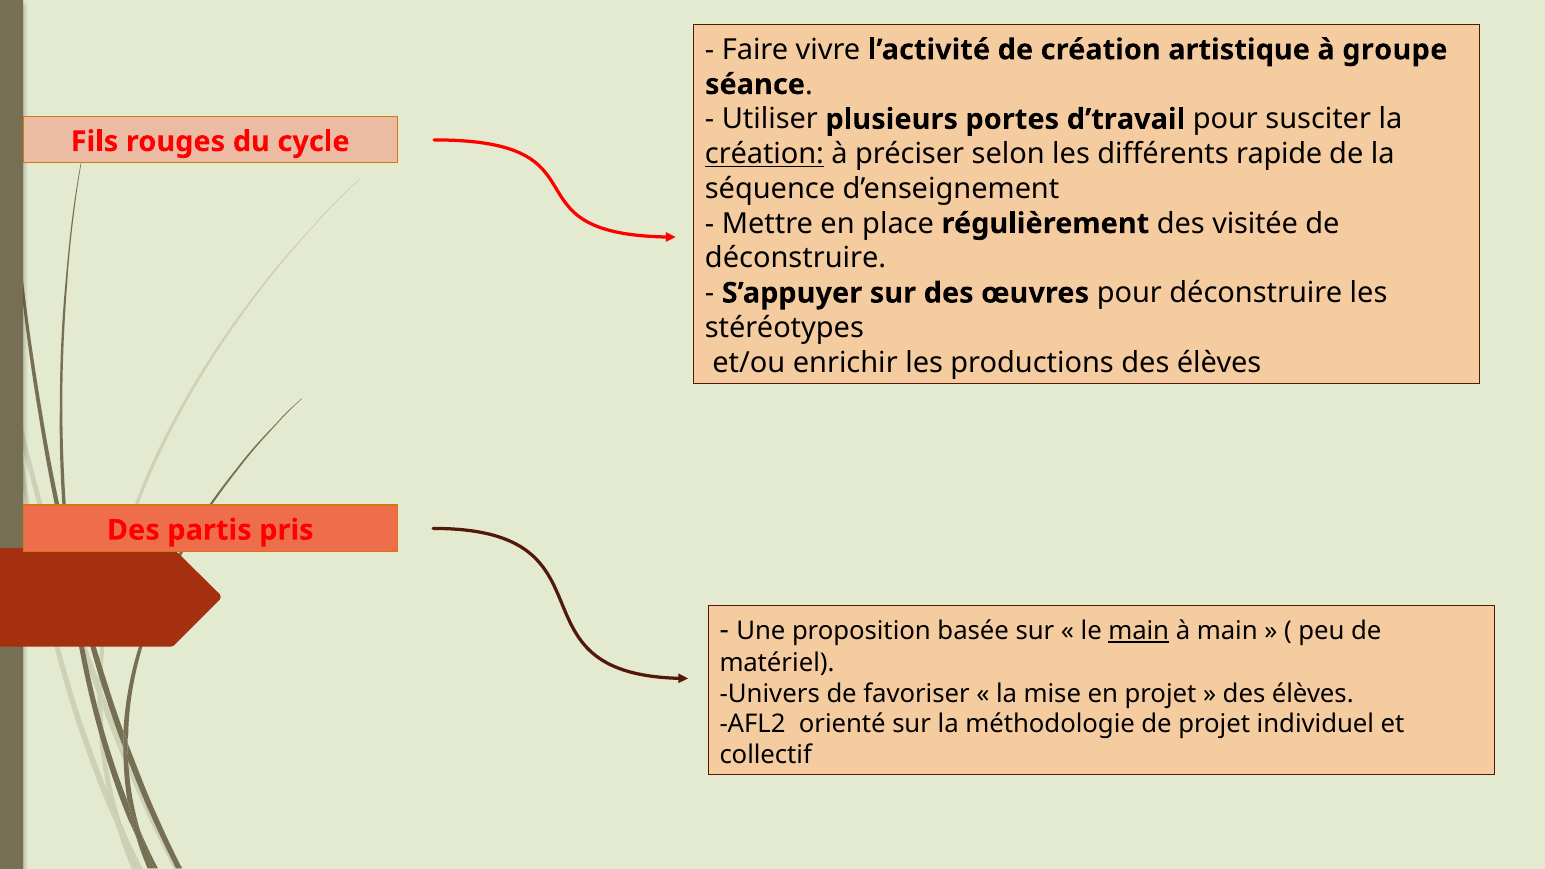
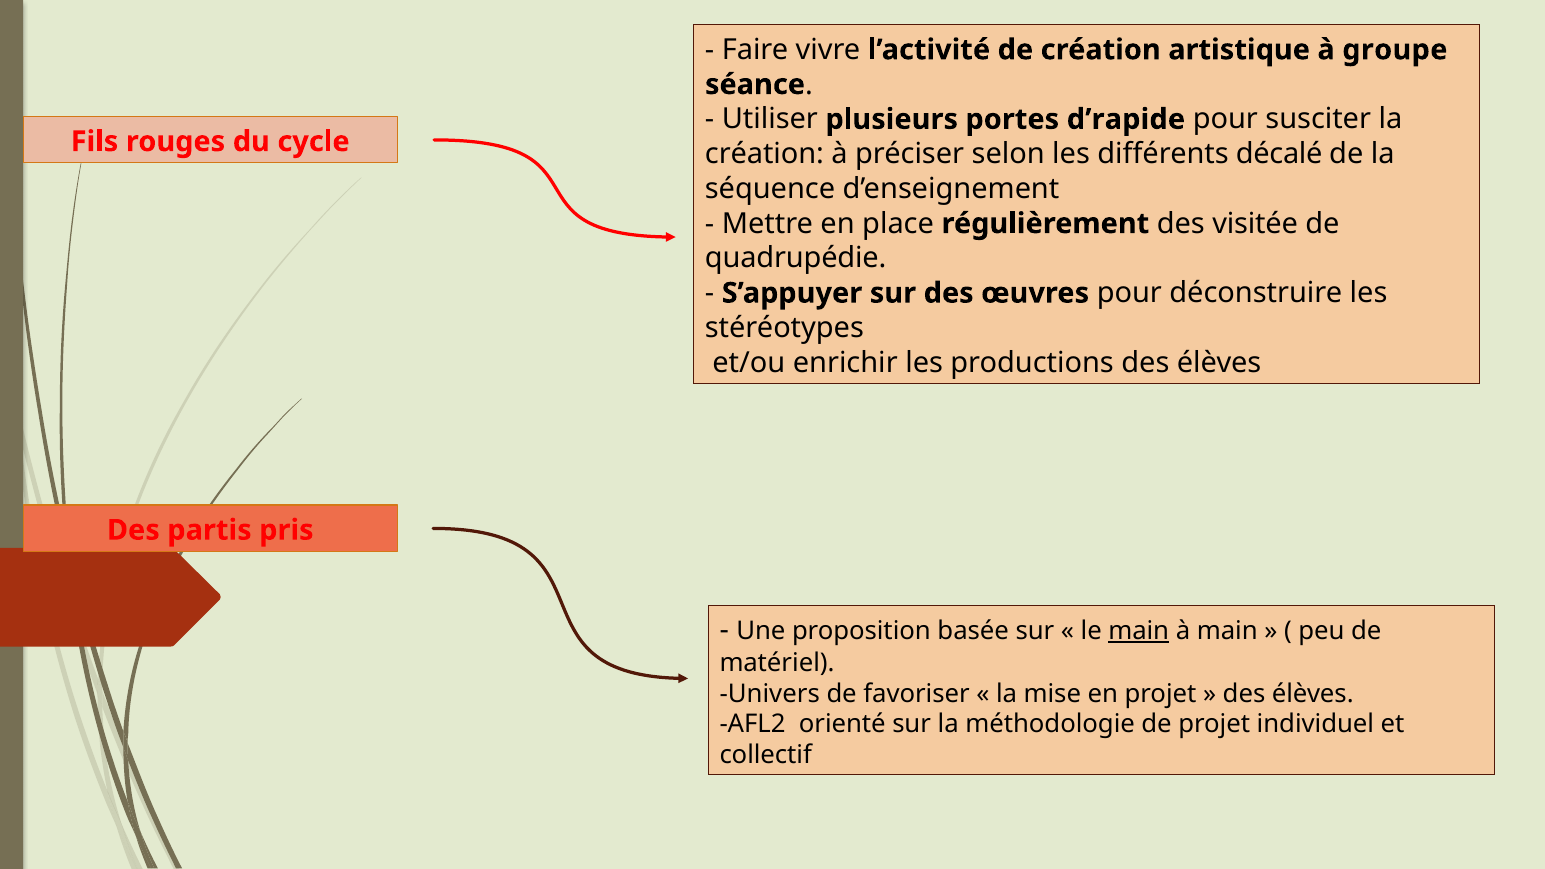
d’travail: d’travail -> d’rapide
création at (764, 154) underline: present -> none
rapide: rapide -> décalé
déconstruire at (796, 258): déconstruire -> quadrupédie
